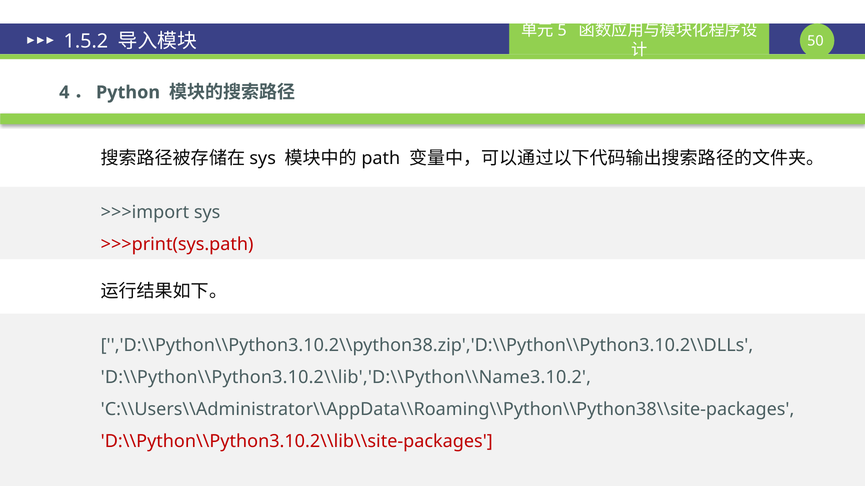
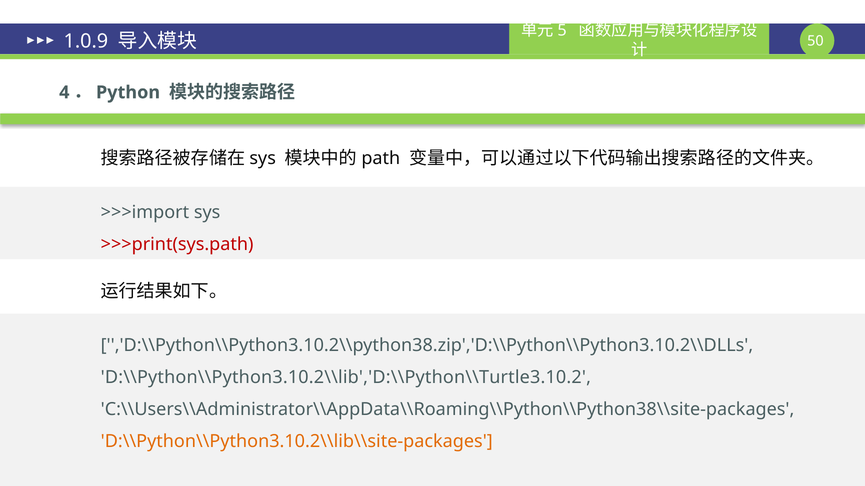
1.5.2: 1.5.2 -> 1.0.9
D:\\Python\\Python3.10.2\\lib','D:\\Python\\Name3.10.2: D:\\Python\\Python3.10.2\\lib','D:\\Python\\Name3.10.2 -> D:\\Python\\Python3.10.2\\lib','D:\\Python\\Turtle3.10.2
D:\\Python\\Python3.10.2\\lib\\site-packages colour: red -> orange
